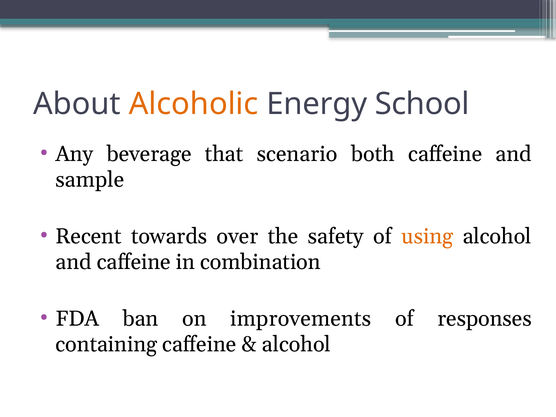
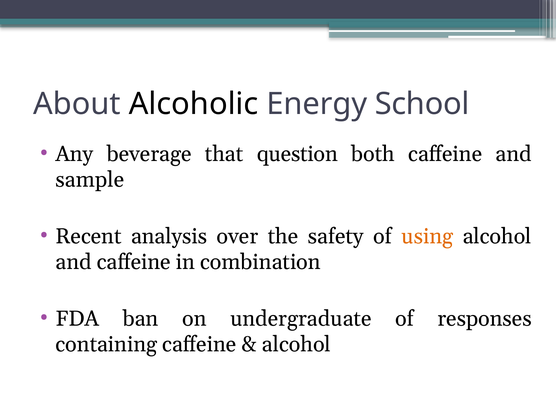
Alcoholic colour: orange -> black
scenario: scenario -> question
towards: towards -> analysis
improvements: improvements -> undergraduate
